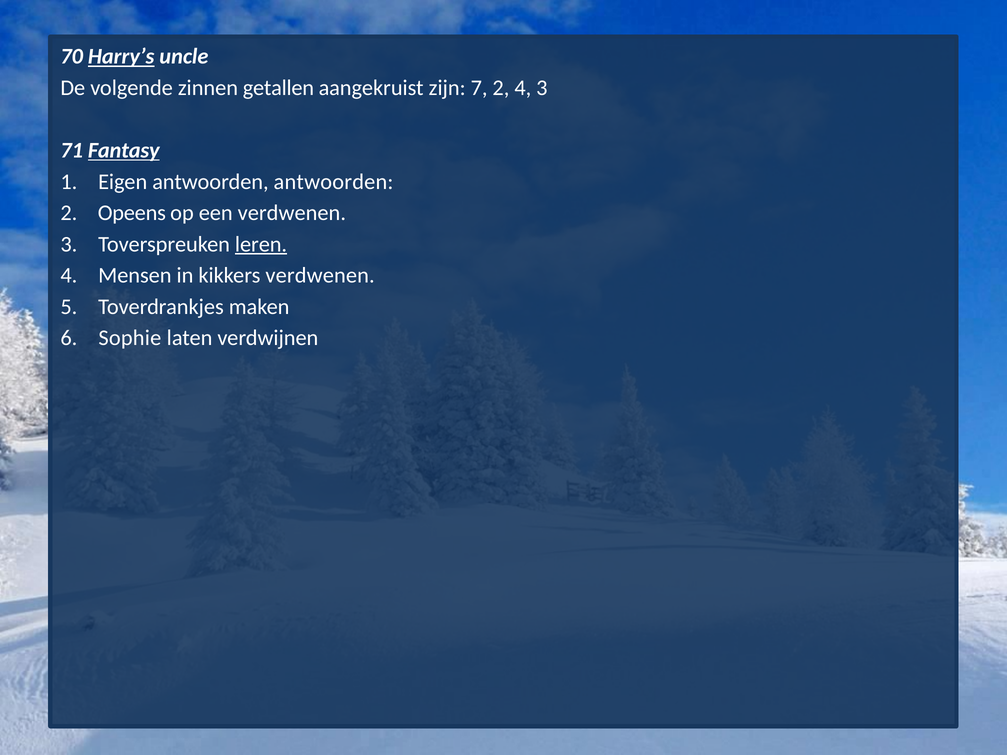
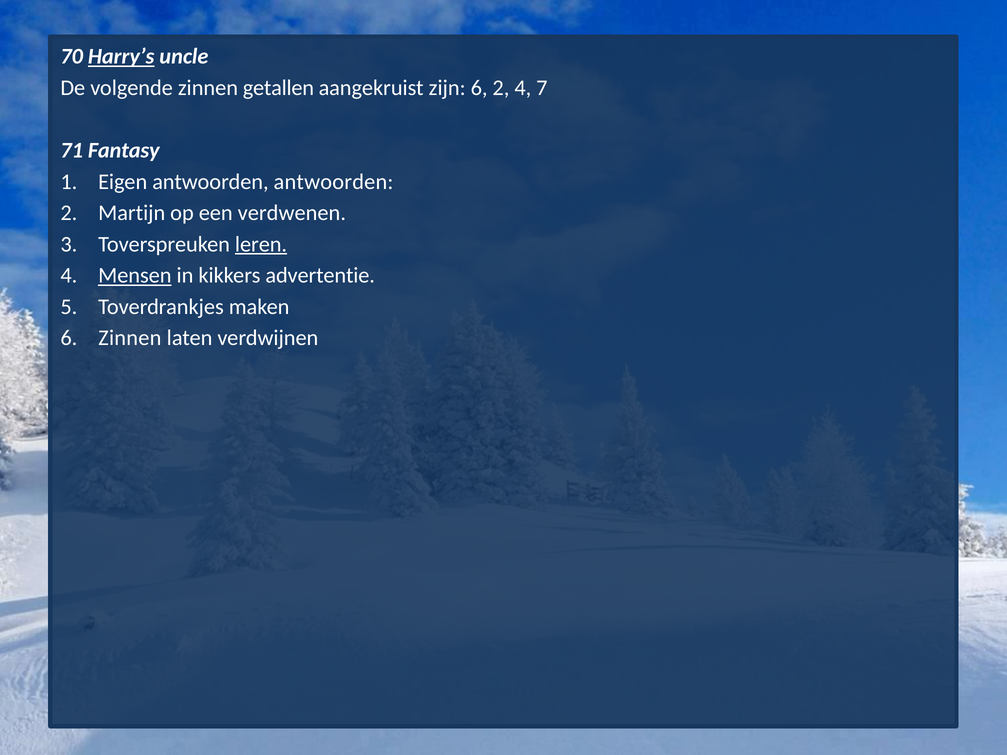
zijn 7: 7 -> 6
4 3: 3 -> 7
Fantasy underline: present -> none
Opeens: Opeens -> Martijn
Mensen underline: none -> present
kikkers verdwenen: verdwenen -> advertentie
Sophie at (130, 338): Sophie -> Zinnen
